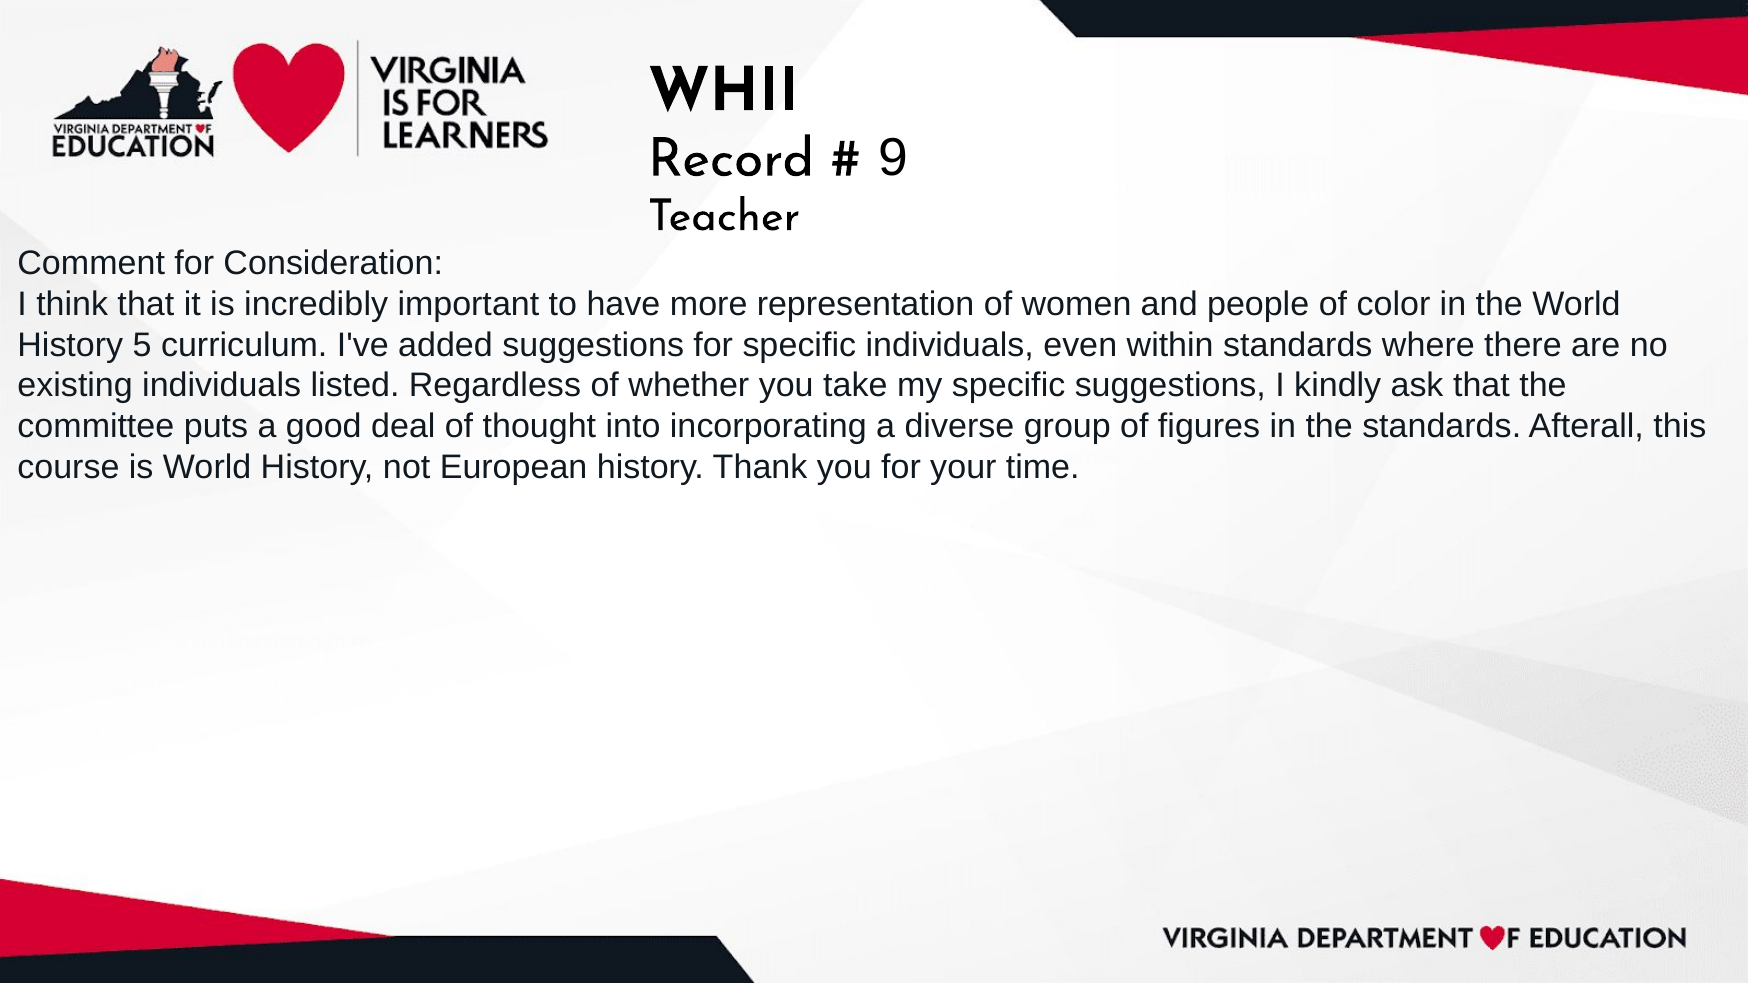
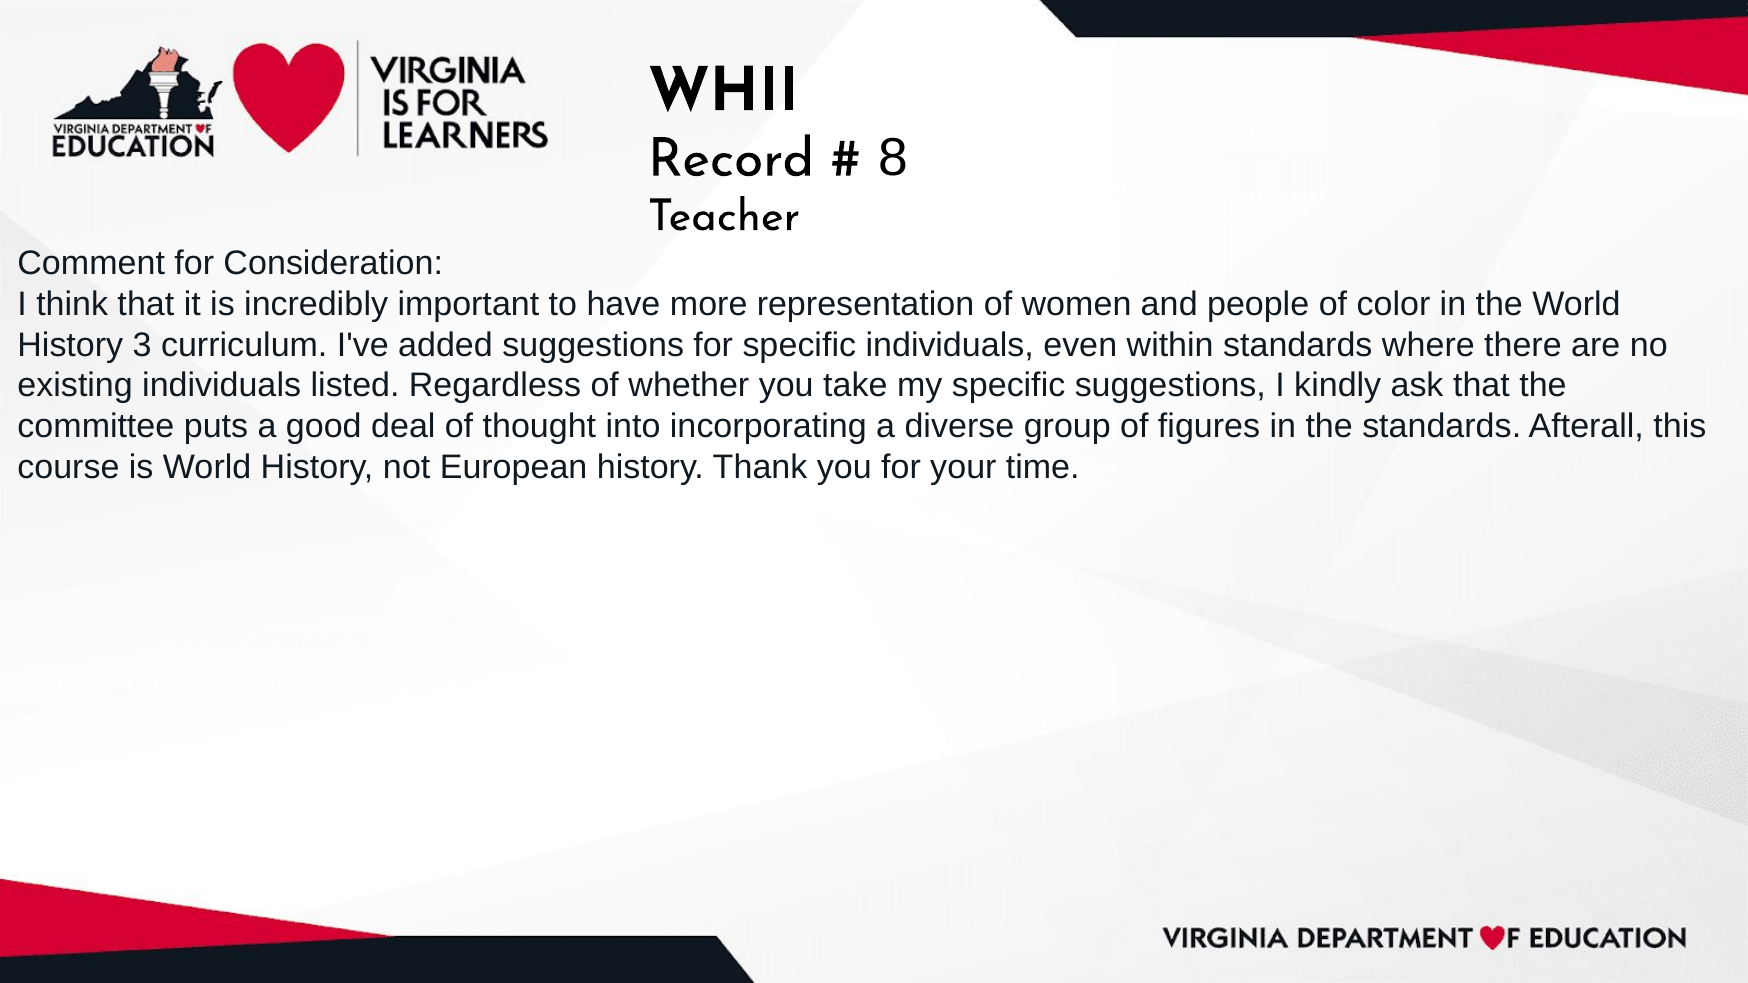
9: 9 -> 8
5: 5 -> 3
